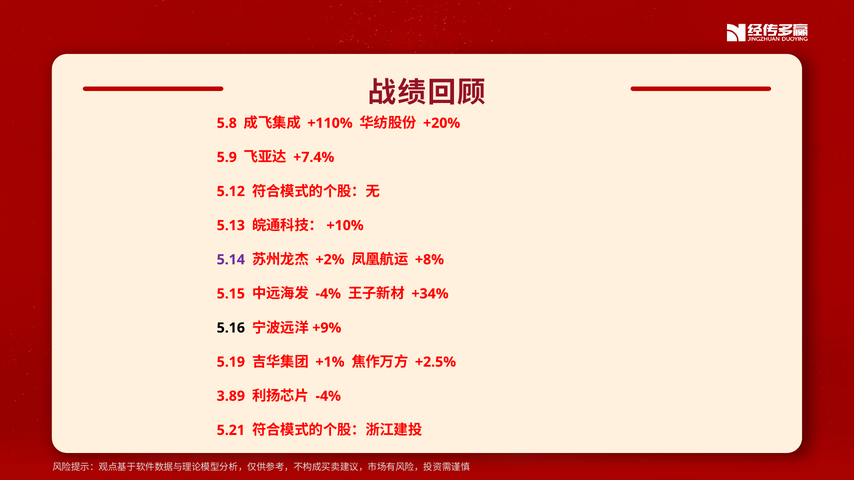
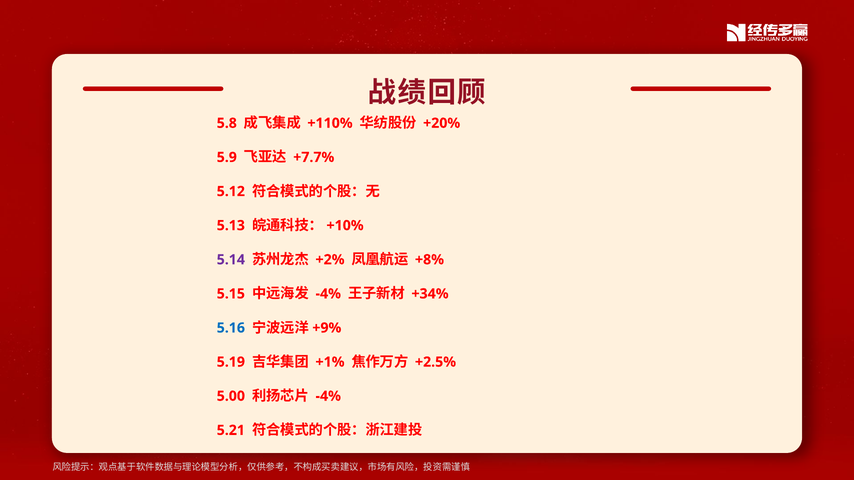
+7.4%: +7.4% -> +7.7%
5.16 colour: black -> blue
3.89: 3.89 -> 5.00
